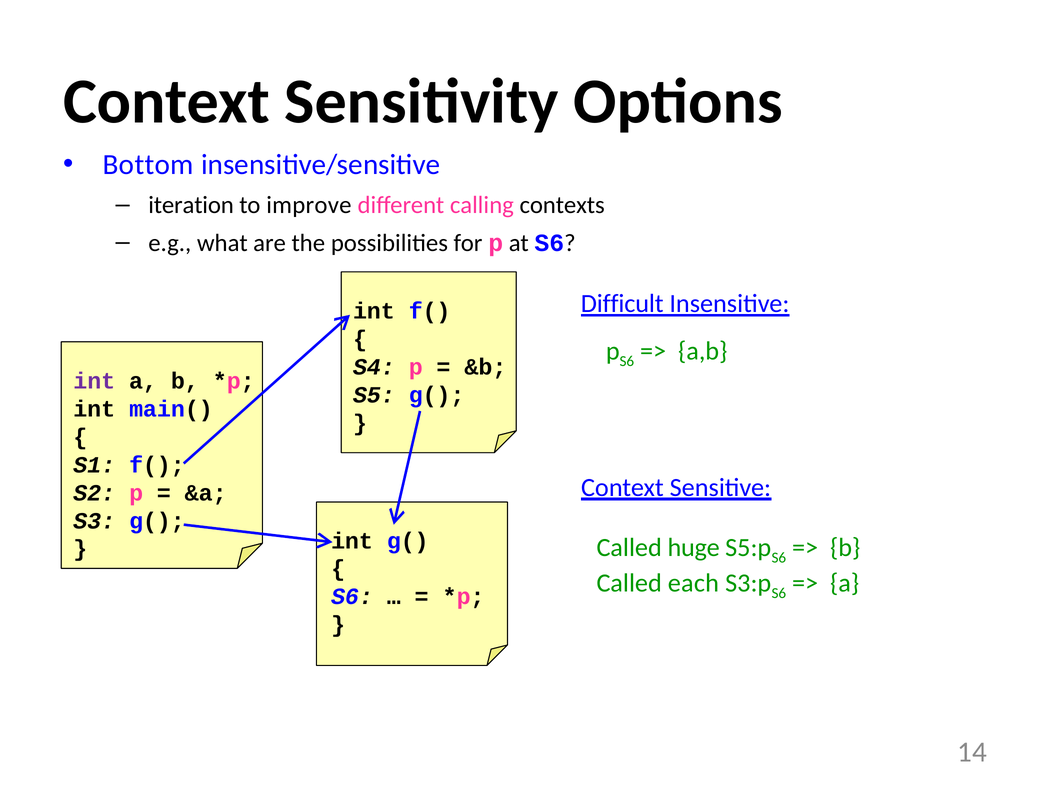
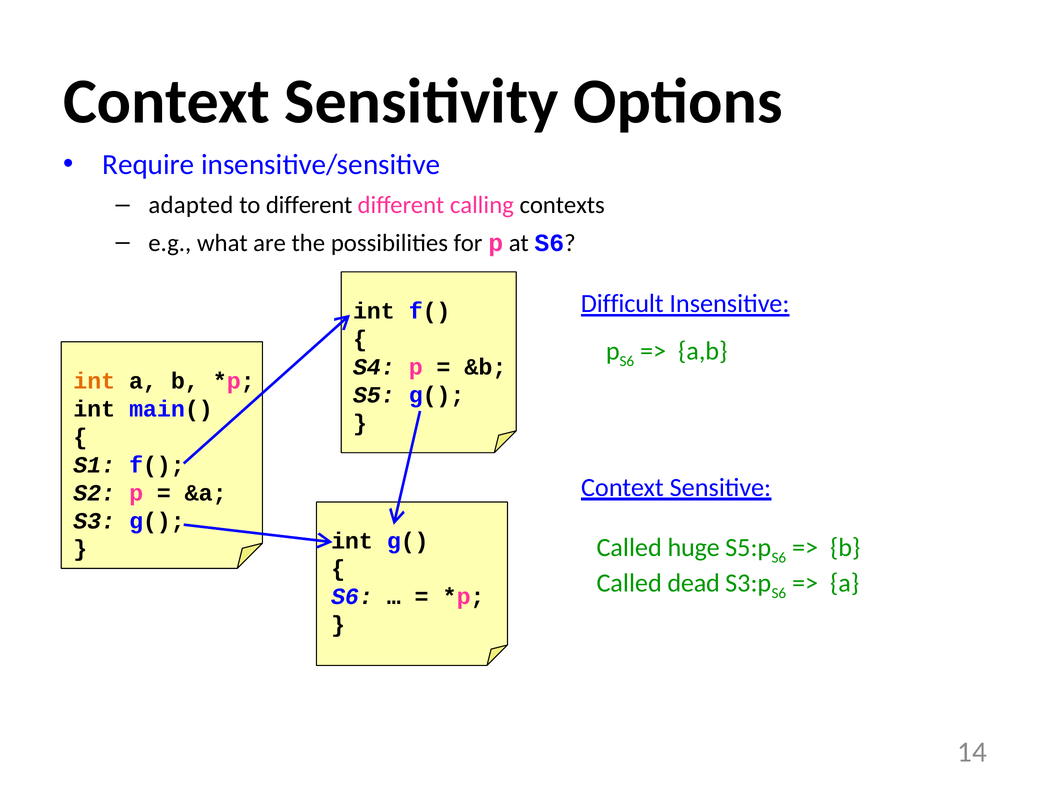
Bottom: Bottom -> Require
iteration: iteration -> adapted
to improve: improve -> different
int at (94, 381) colour: purple -> orange
each: each -> dead
